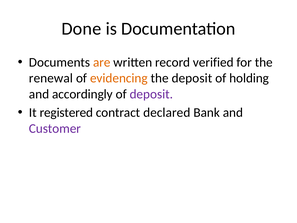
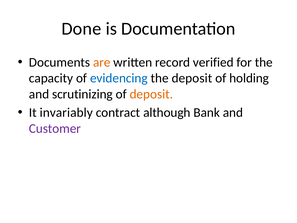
renewal: renewal -> capacity
evidencing colour: orange -> blue
accordingly: accordingly -> scrutinizing
deposit at (151, 94) colour: purple -> orange
registered: registered -> invariably
declared: declared -> although
